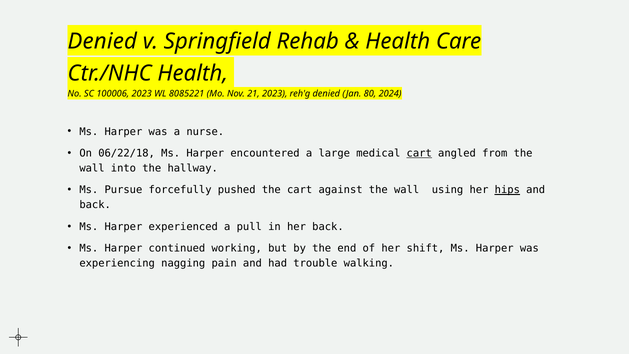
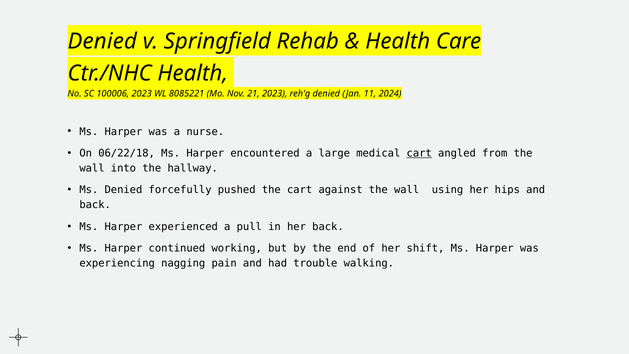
80: 80 -> 11
Ms Pursue: Pursue -> Denied
hips underline: present -> none
